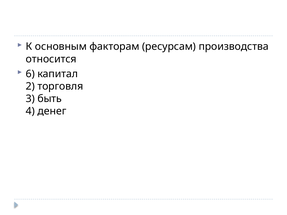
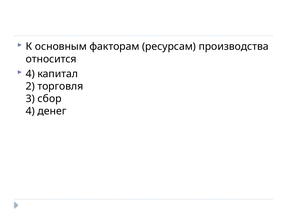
6 at (30, 74): 6 -> 4
быть: быть -> сбор
